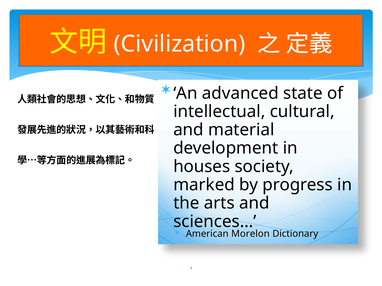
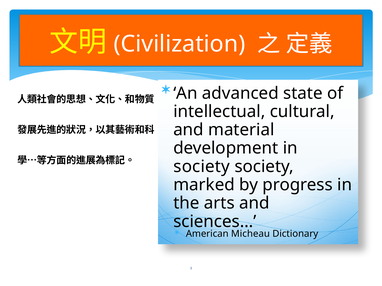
houses at (202, 167): houses -> society
Morelon: Morelon -> Micheau
